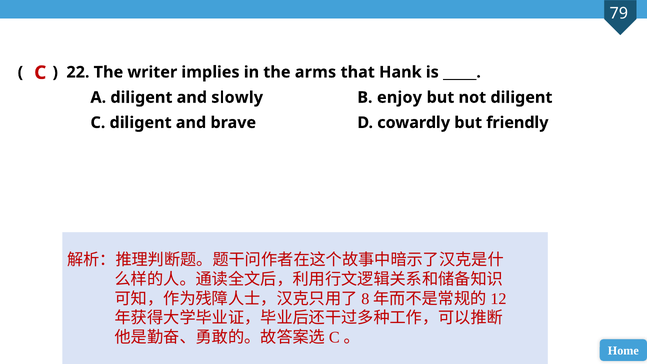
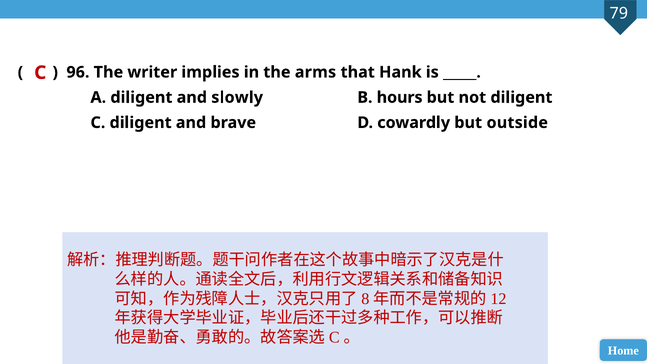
22: 22 -> 96
enjoy: enjoy -> hours
friendly: friendly -> outside
